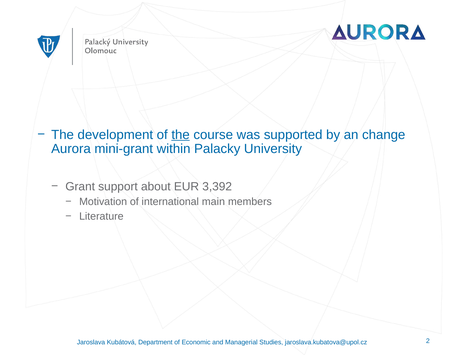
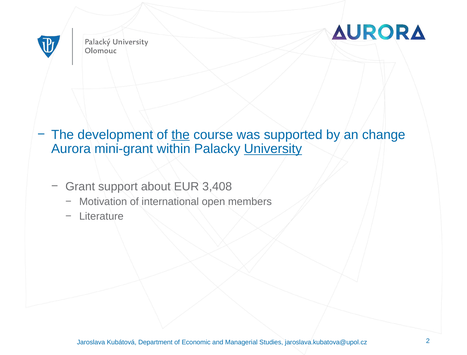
University underline: none -> present
3,392: 3,392 -> 3,408
main: main -> open
